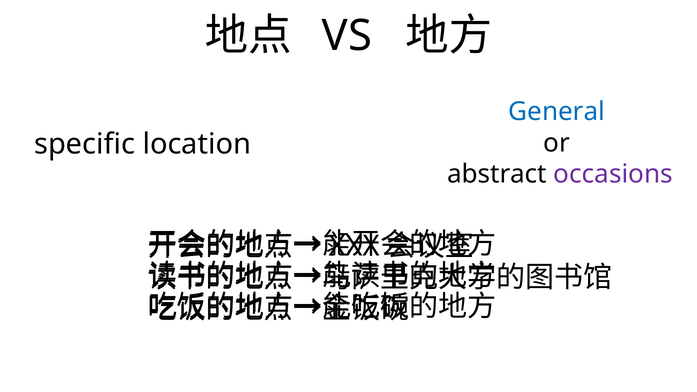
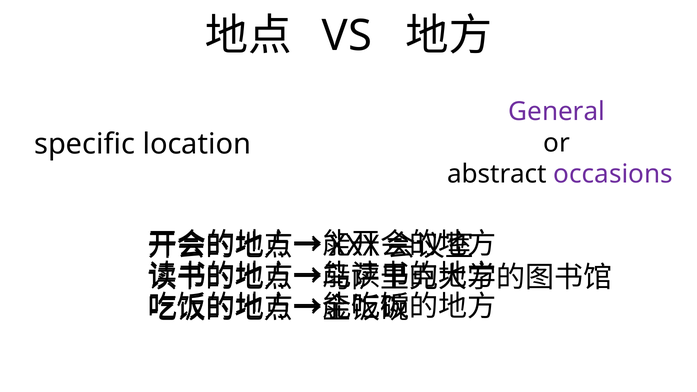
General colour: blue -> purple
